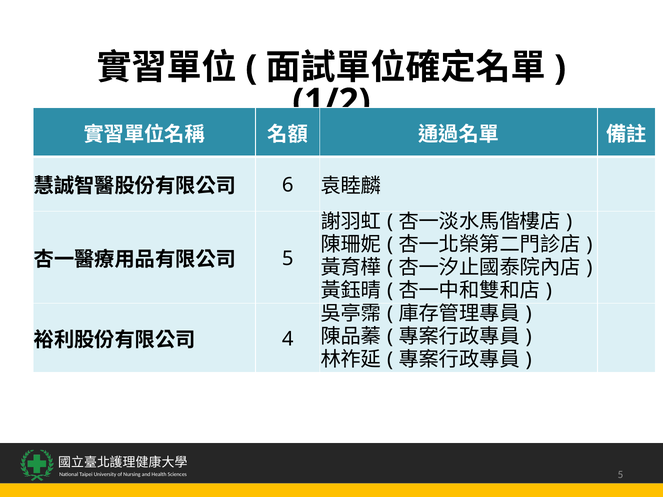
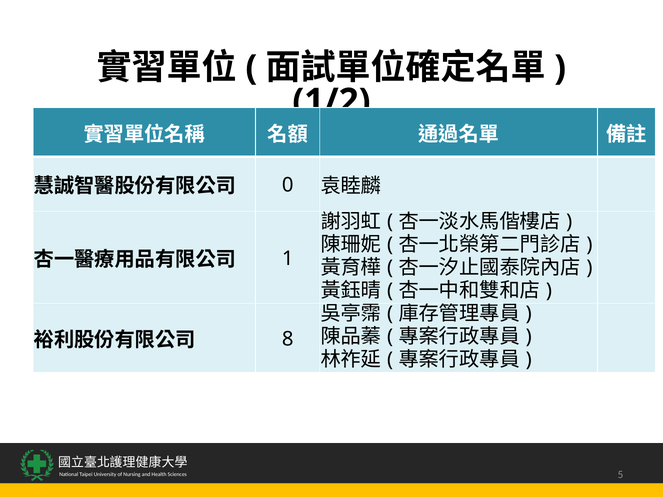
6: 6 -> 0
5 at (288, 259): 5 -> 1
4: 4 -> 8
